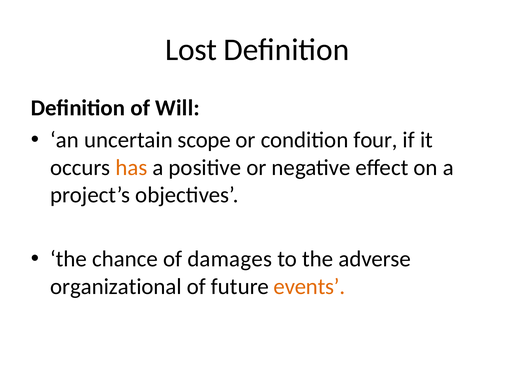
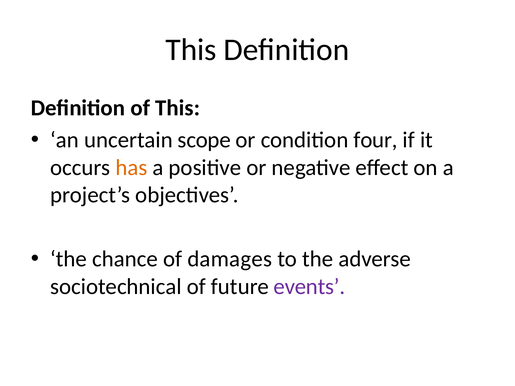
Lost at (191, 50): Lost -> This
of Will: Will -> This
organizational: organizational -> sociotechnical
events colour: orange -> purple
